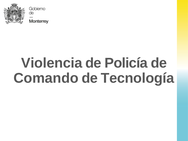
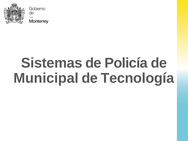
Violencia: Violencia -> Sistemas
Comando: Comando -> Municipal
